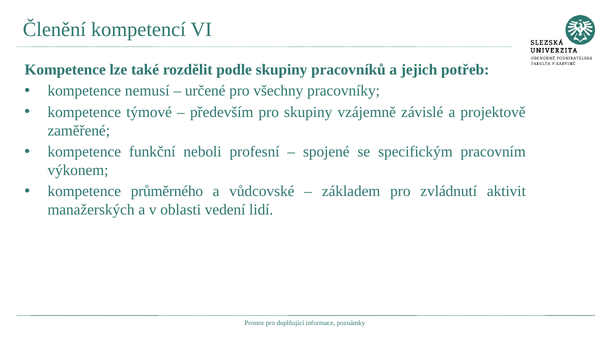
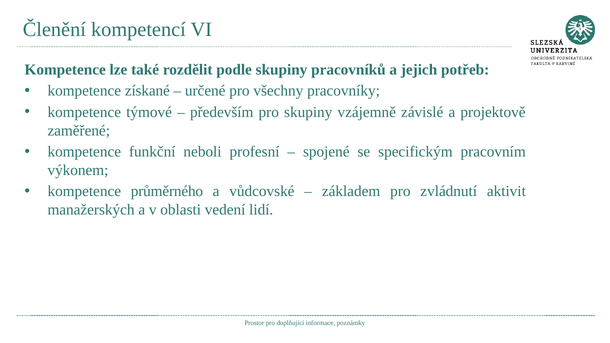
nemusí: nemusí -> získané
